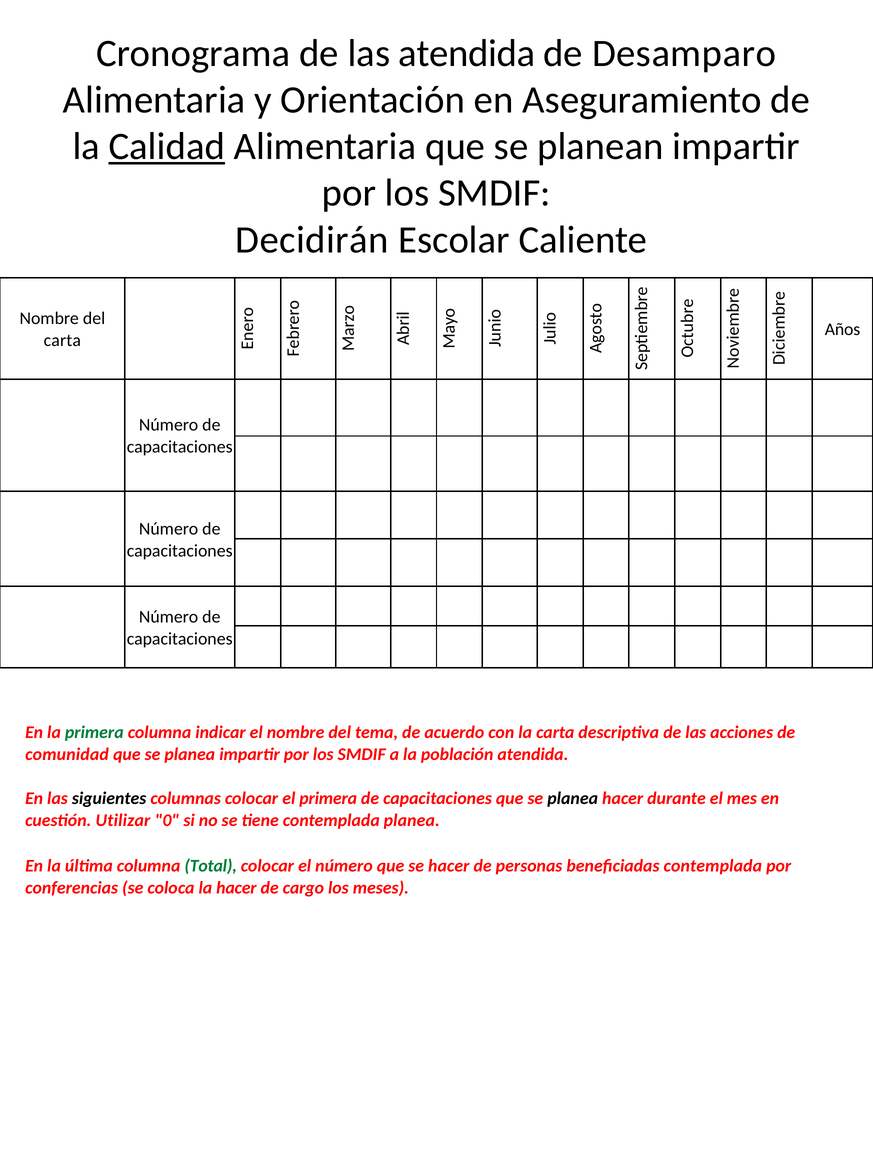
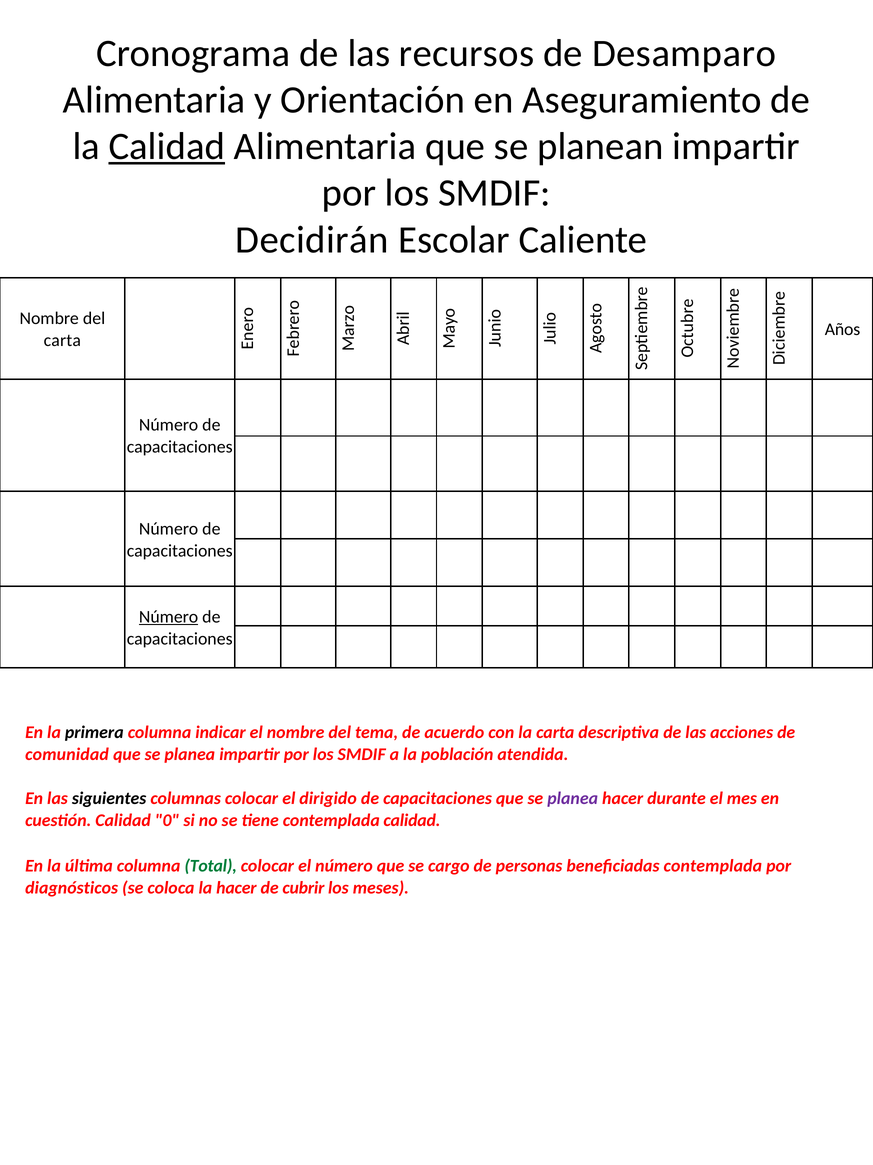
las atendida: atendida -> recursos
Número at (169, 616) underline: none -> present
primera at (94, 732) colour: green -> black
el primera: primera -> dirigido
planea at (573, 798) colour: black -> purple
cuestión Utilizar: Utilizar -> Calidad
contemplada planea: planea -> calidad
se hacer: hacer -> cargo
conferencias: conferencias -> diagnósticos
cargo: cargo -> cubrir
